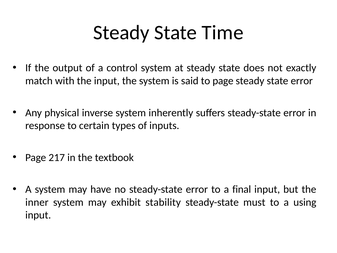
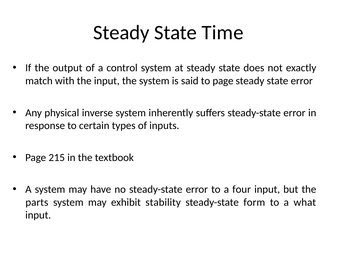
217: 217 -> 215
final: final -> four
inner: inner -> parts
must: must -> form
using: using -> what
